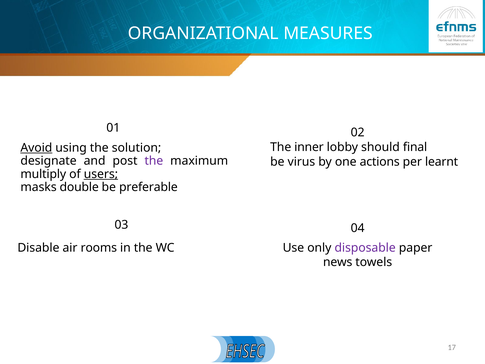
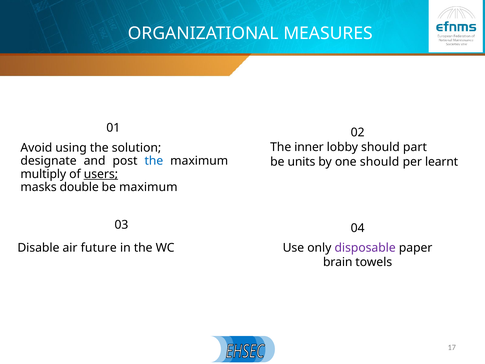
final: final -> part
Avoid underline: present -> none
the at (154, 161) colour: purple -> blue
virus: virus -> units
one actions: actions -> should
be preferable: preferable -> maximum
rooms: rooms -> future
news: news -> brain
